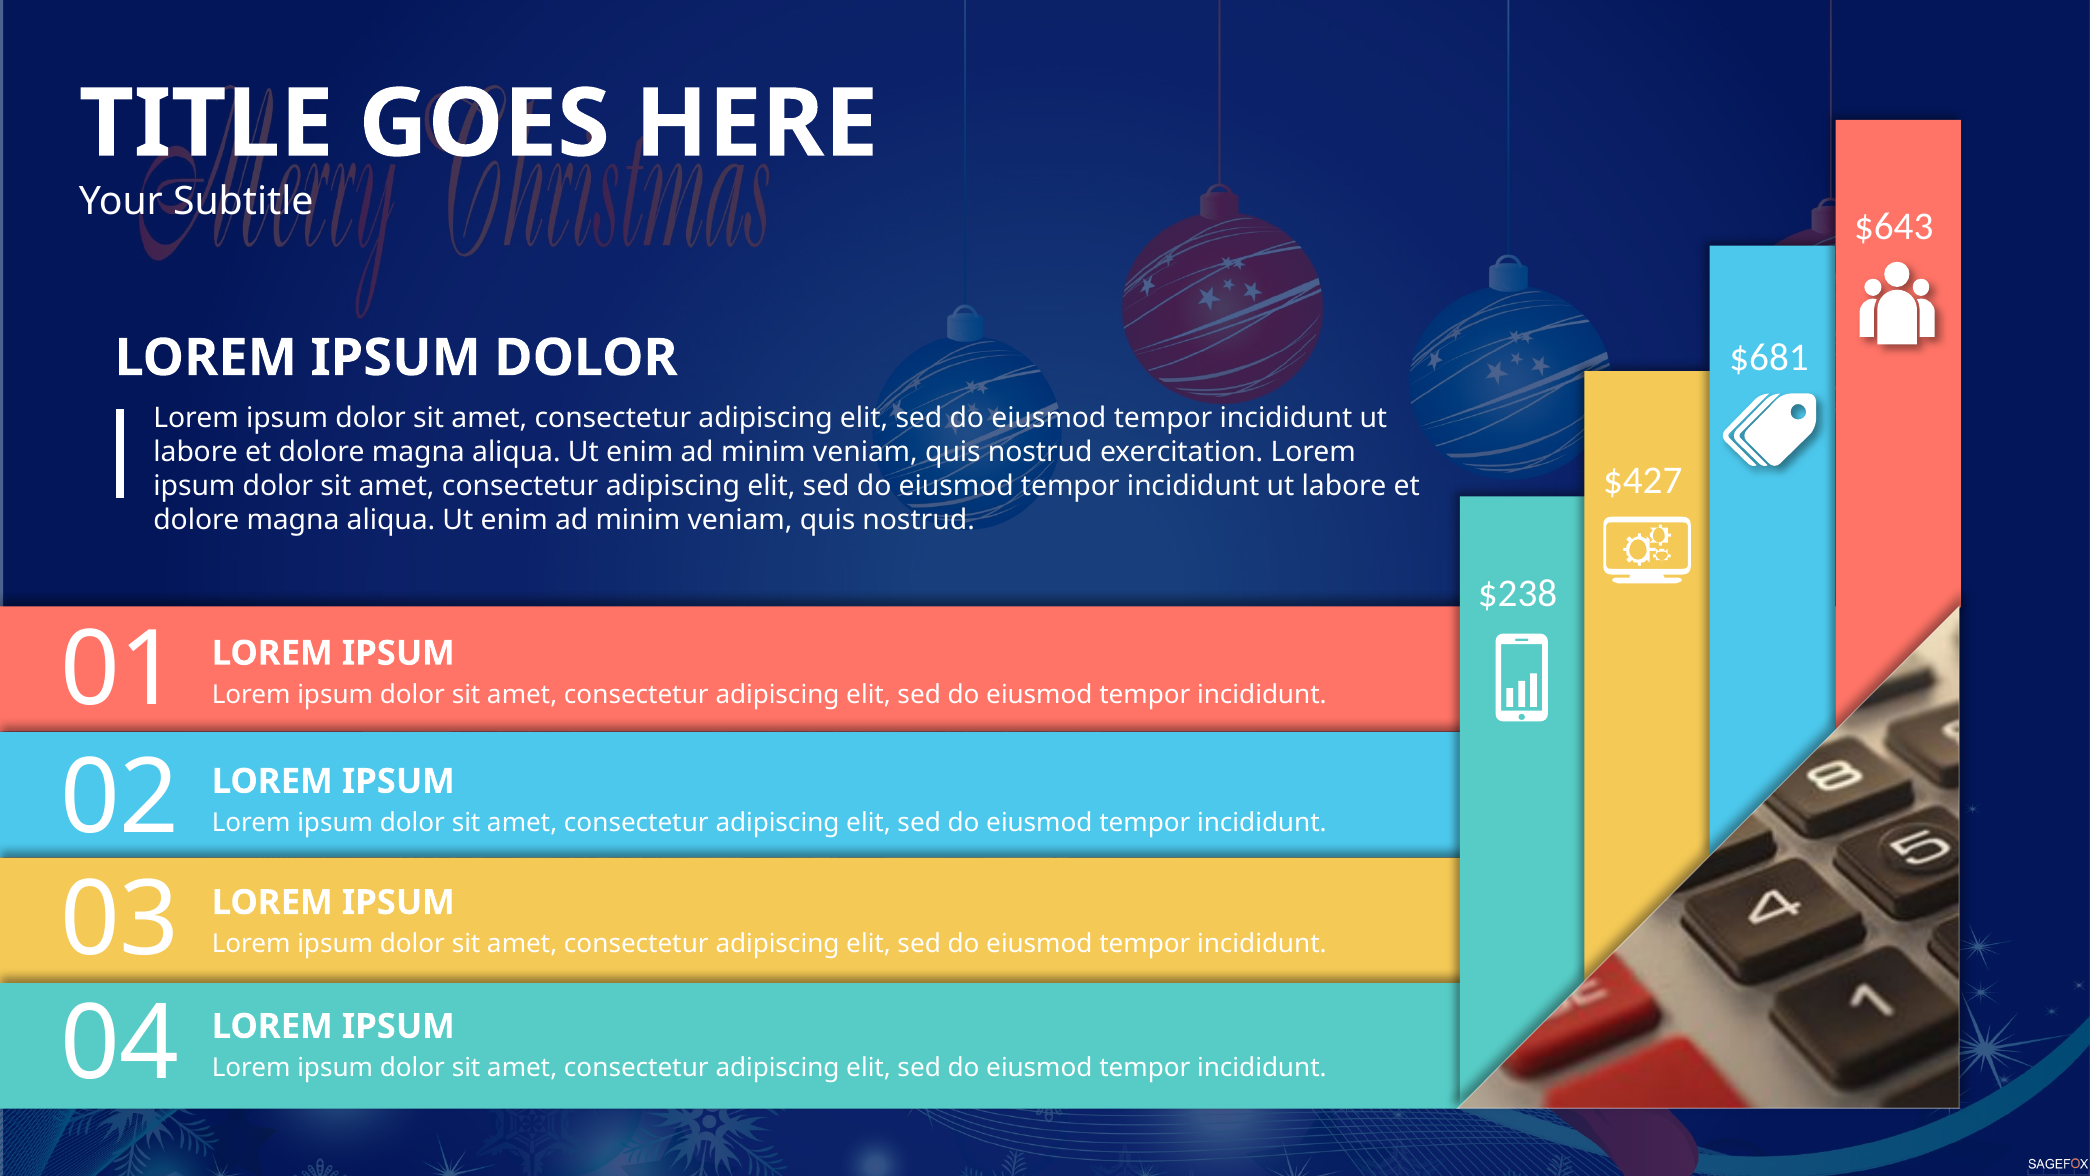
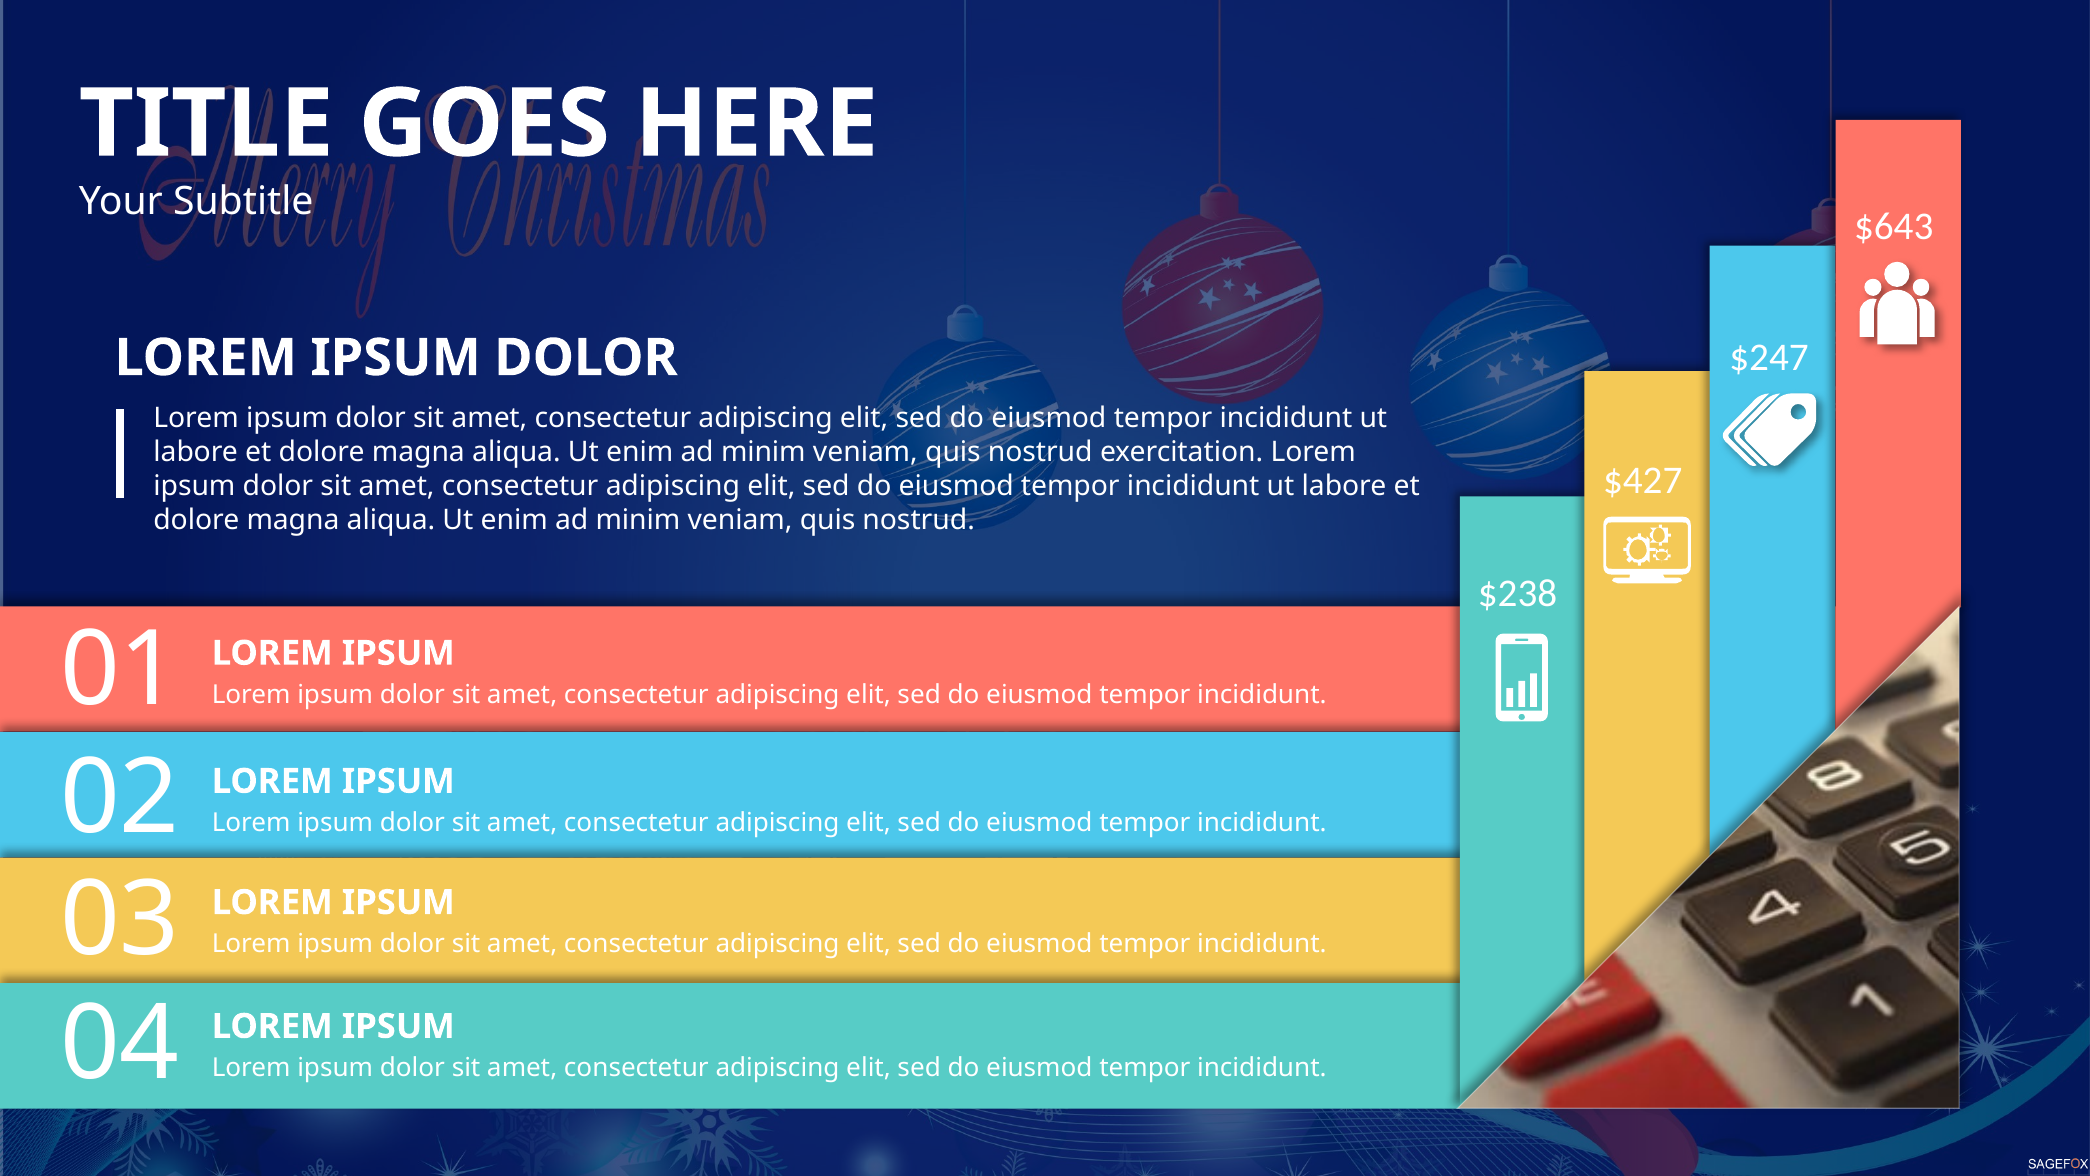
$681: $681 -> $247
